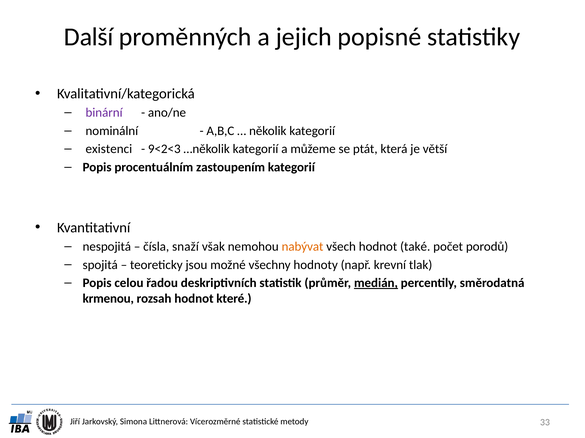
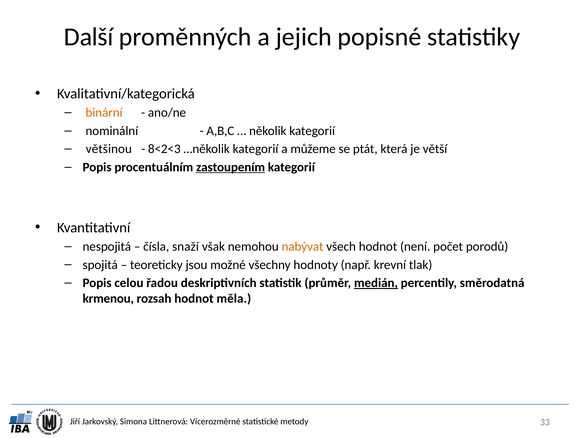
binární colour: purple -> orange
existenci: existenci -> většinou
9<2<3: 9<2<3 -> 8<2<3
zastoupením underline: none -> present
také: také -> není
které: které -> měla
